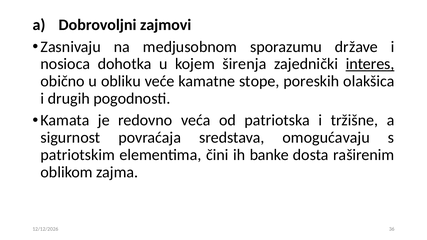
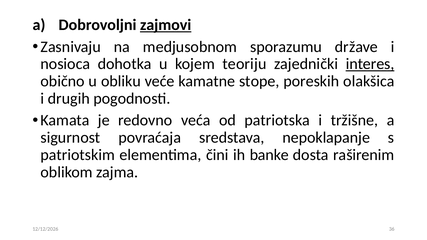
zajmovi underline: none -> present
širenja: širenja -> teoriju
omogućavaju: omogućavaju -> nepoklapanje
